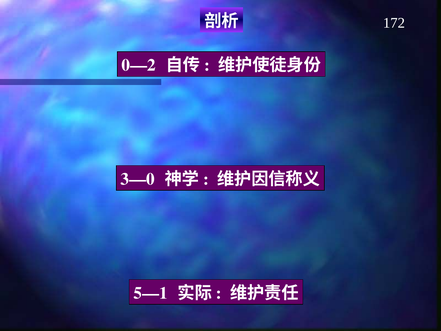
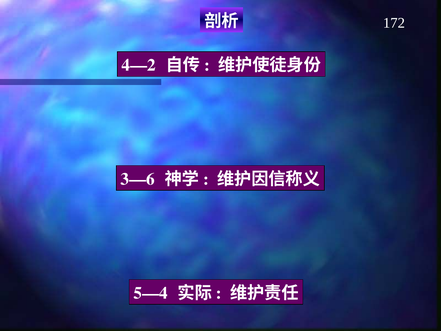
0—2: 0—2 -> 4—2
3—0: 3—0 -> 3—6
5—1: 5—1 -> 5—4
